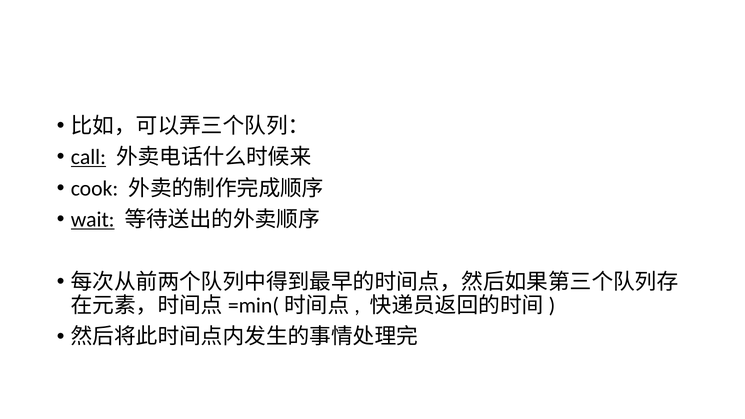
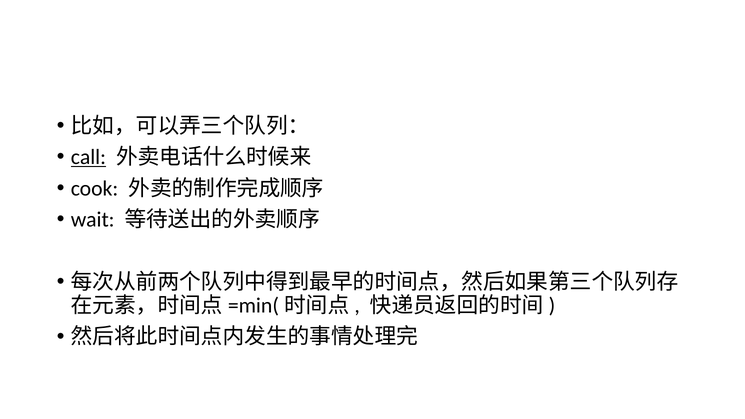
wait underline: present -> none
